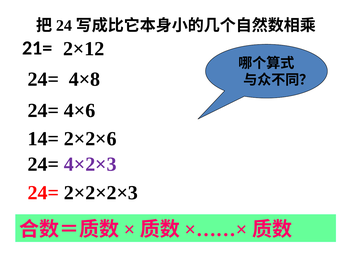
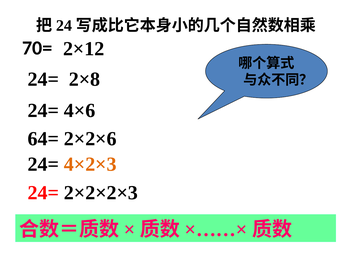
21=: 21= -> 70=
4×8: 4×8 -> 2×8
14=: 14= -> 64=
4×2×3 colour: purple -> orange
